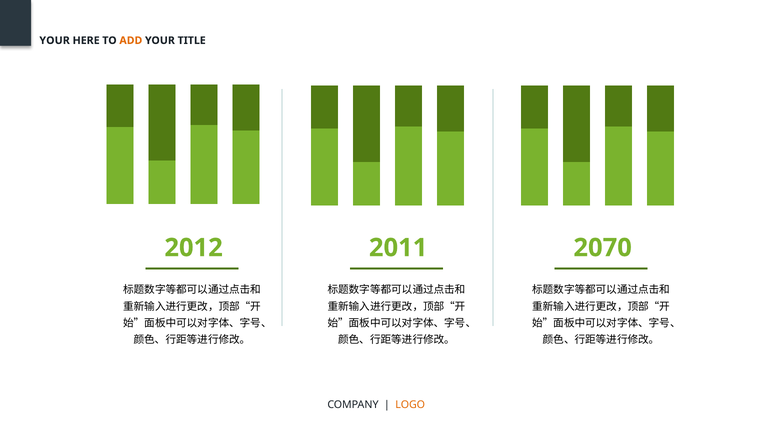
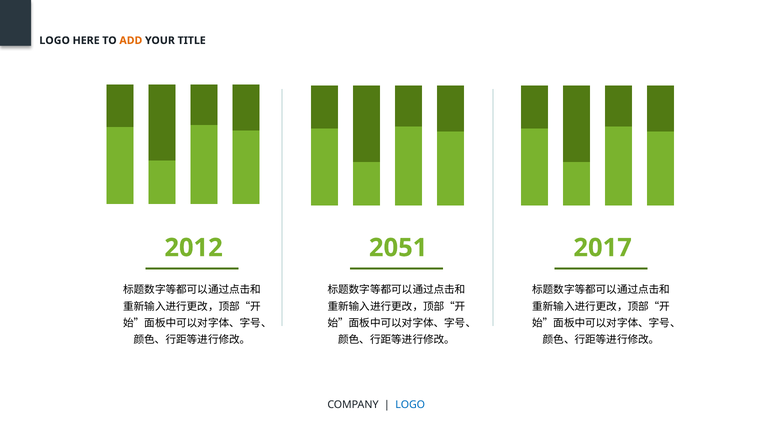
YOUR at (55, 40): YOUR -> LOGO
2011: 2011 -> 2051
2070: 2070 -> 2017
LOGO at (410, 405) colour: orange -> blue
